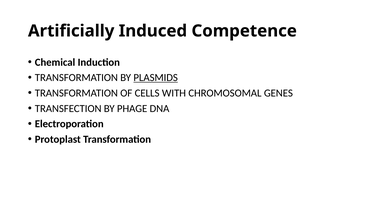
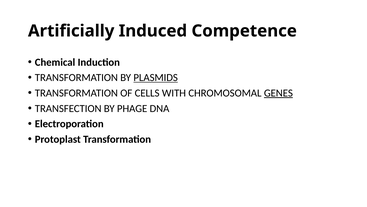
GENES underline: none -> present
